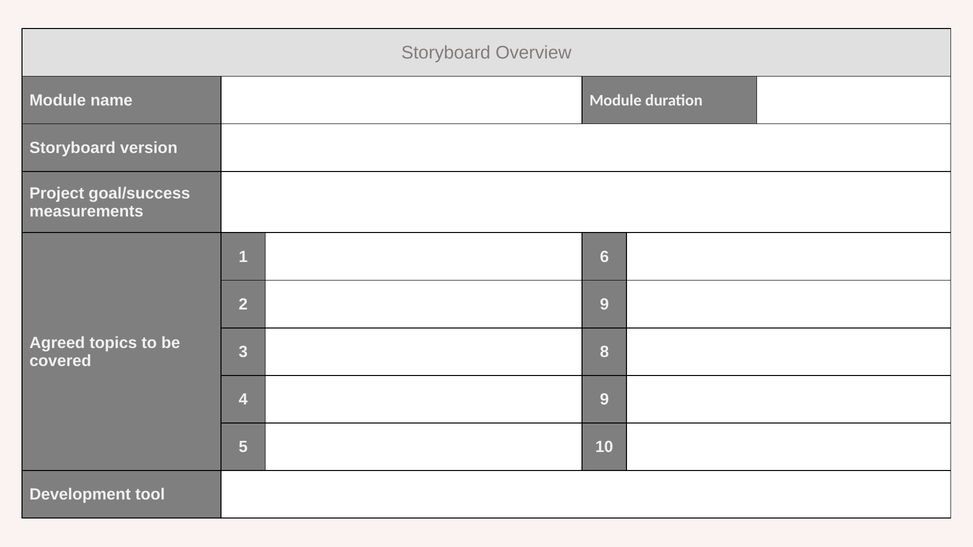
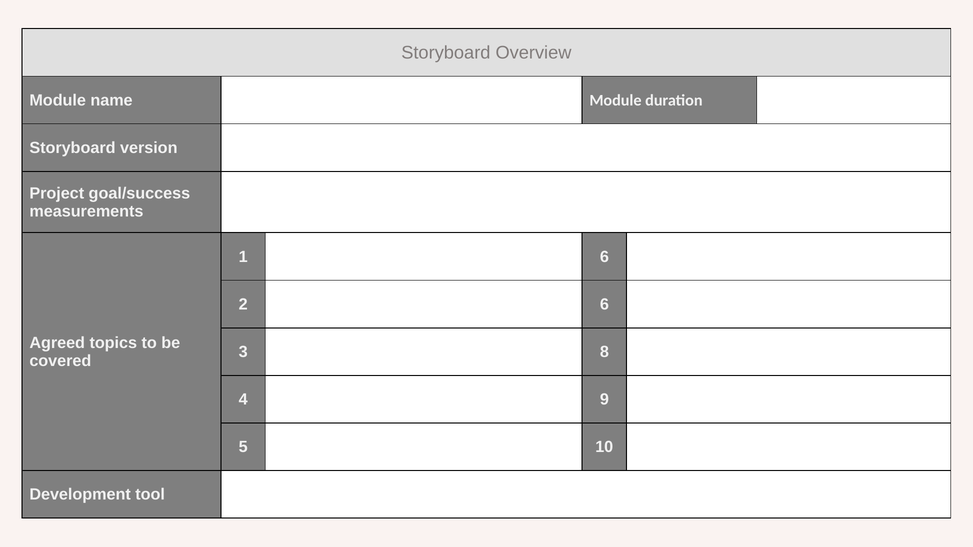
2 9: 9 -> 6
